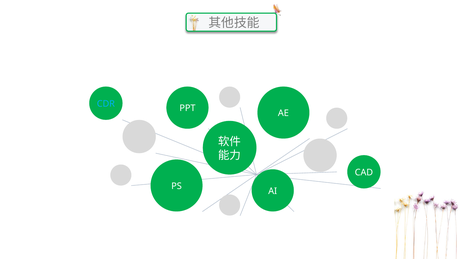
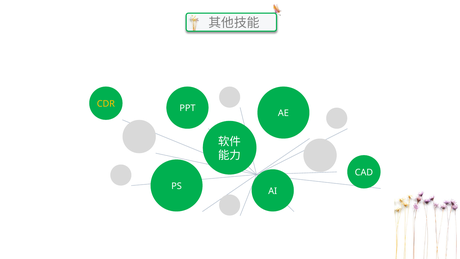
CDR colour: light blue -> yellow
